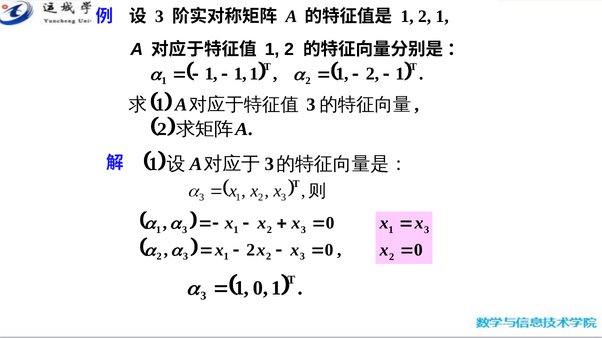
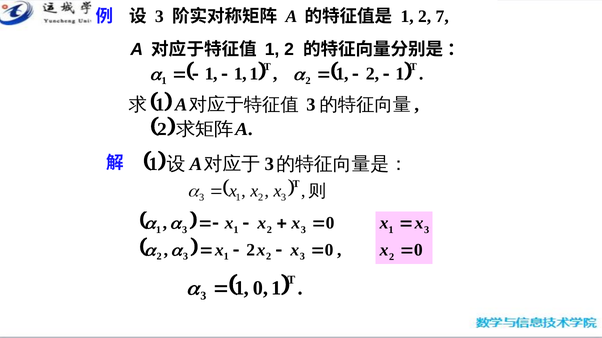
1 2 1: 1 -> 7
